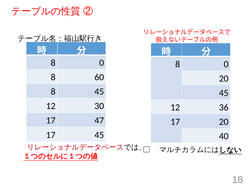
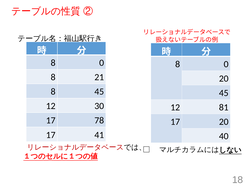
60: 60 -> 21
36: 36 -> 81
47: 47 -> 78
17 45: 45 -> 41
